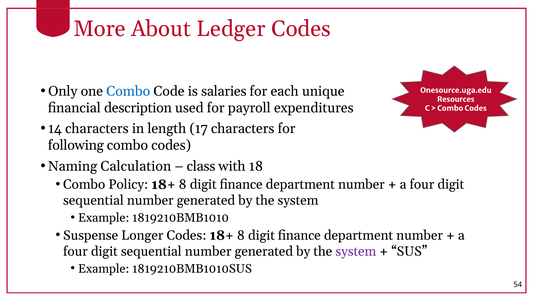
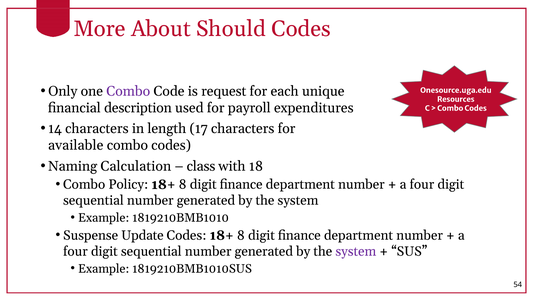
Ledger: Ledger -> Should
Combo at (128, 91) colour: blue -> purple
salaries: salaries -> request
following: following -> available
Longer: Longer -> Update
